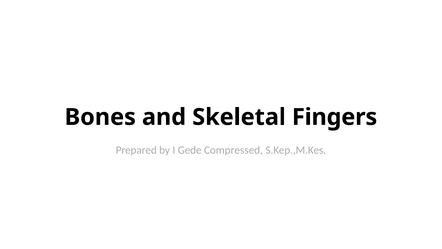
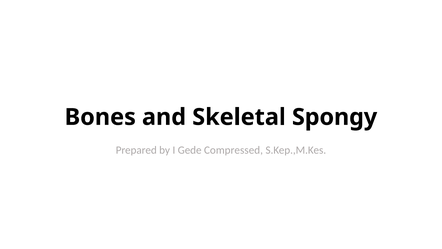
Fingers: Fingers -> Spongy
